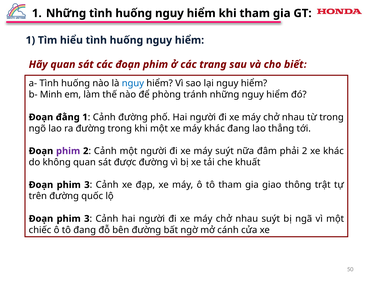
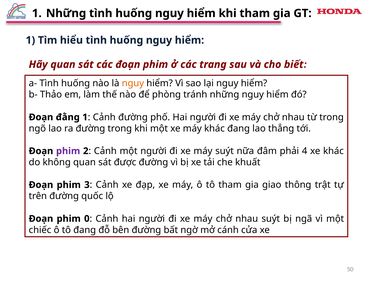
nguy at (133, 83) colour: blue -> orange
Minh: Minh -> Thảo
phải 2: 2 -> 4
3 at (87, 219): 3 -> 0
